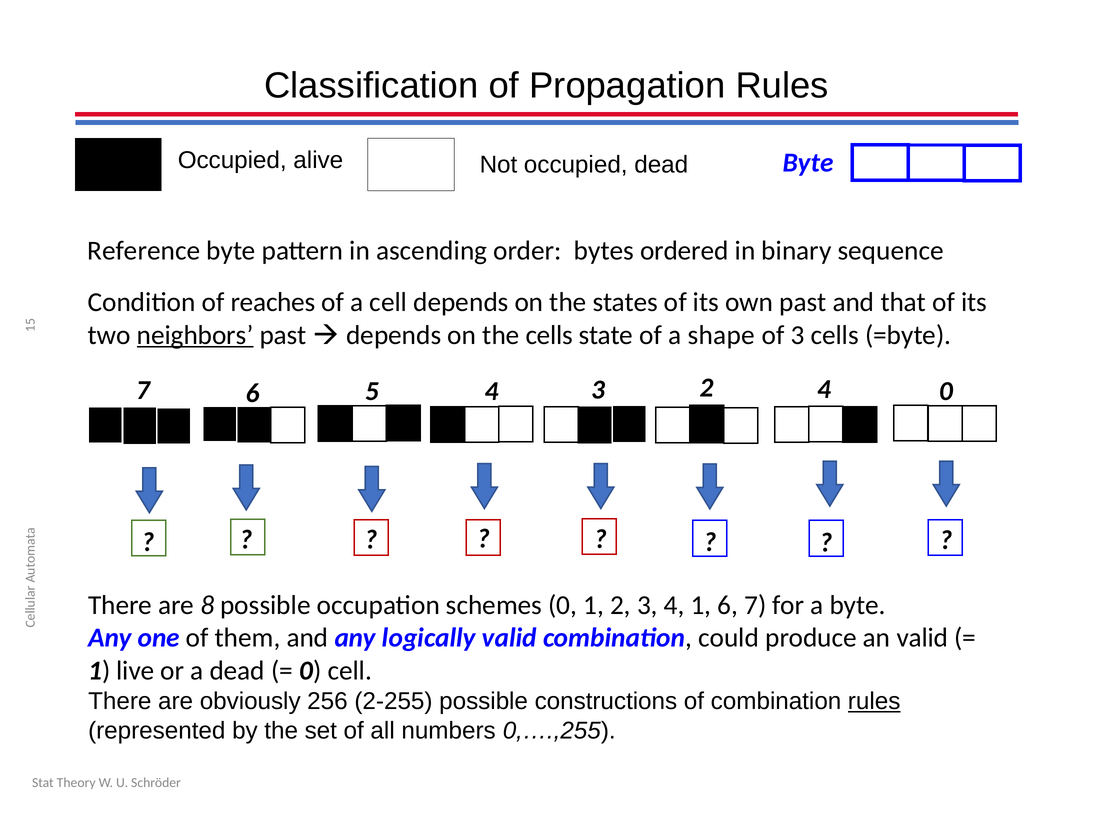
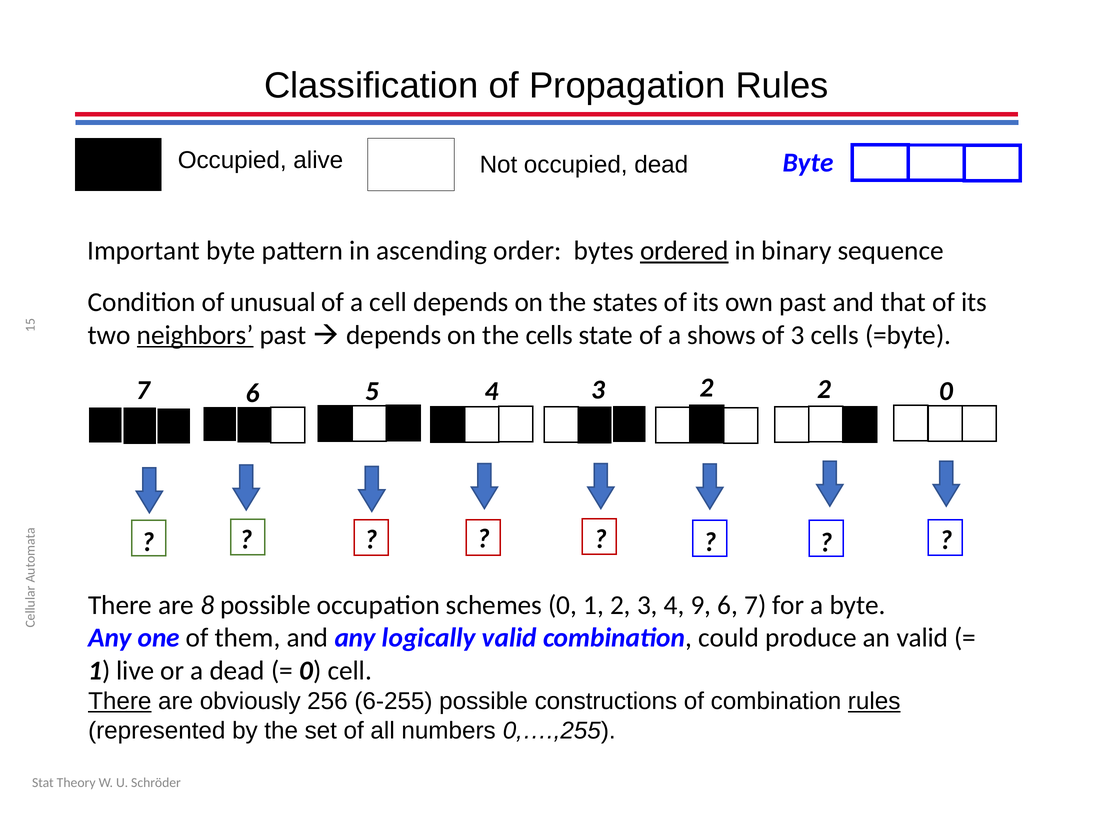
Reference: Reference -> Important
ordered underline: none -> present
reaches: reaches -> unusual
shape: shape -> shows
6 4: 4 -> 2
4 1: 1 -> 9
There at (120, 701) underline: none -> present
2-255: 2-255 -> 6-255
